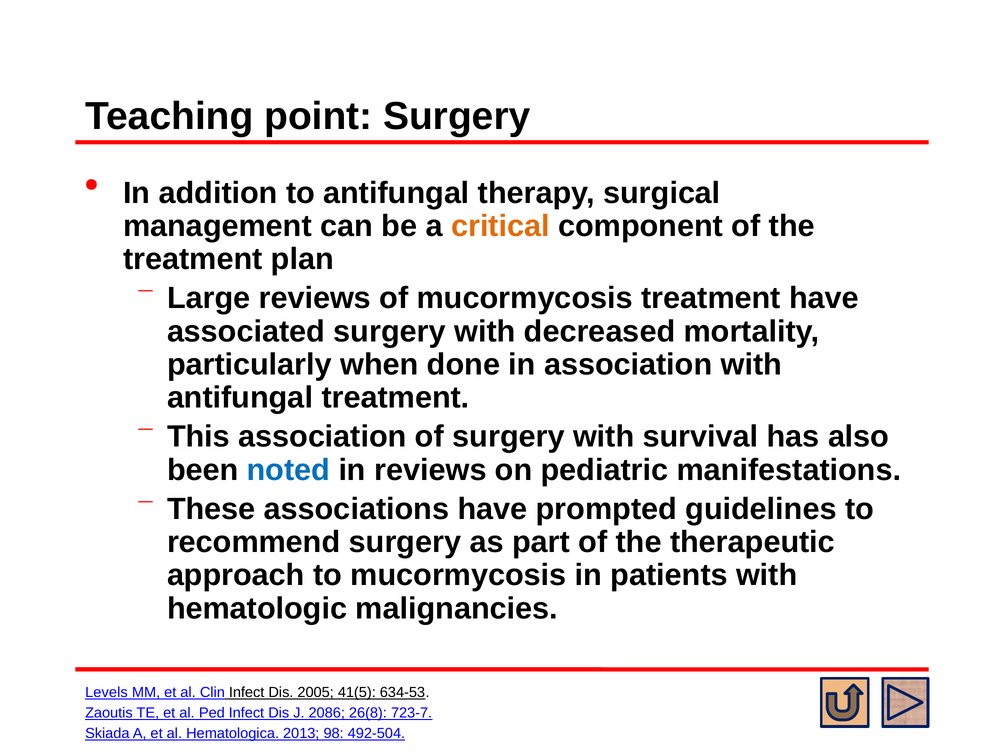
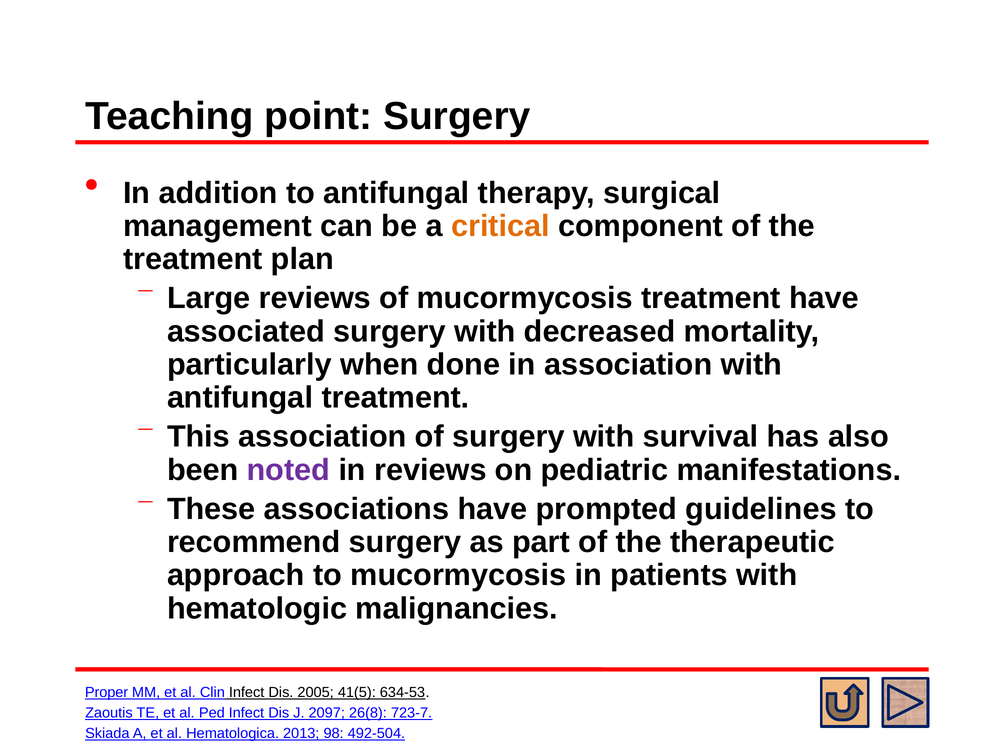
noted colour: blue -> purple
Levels: Levels -> Proper
2086: 2086 -> 2097
